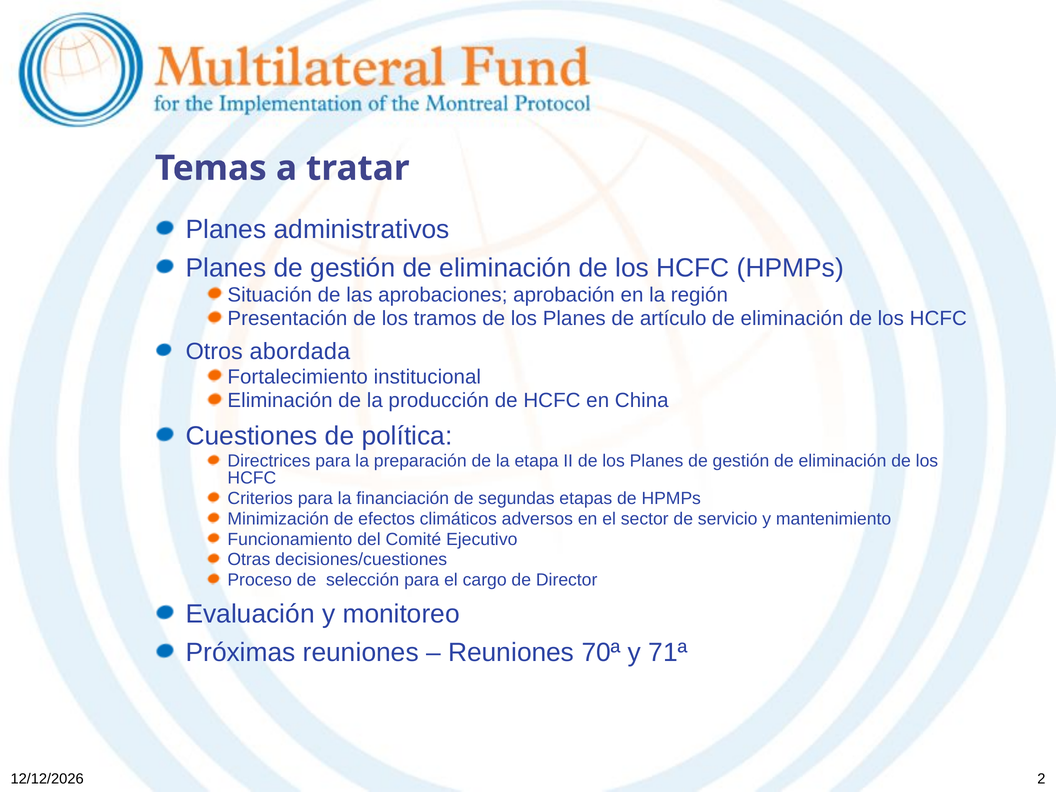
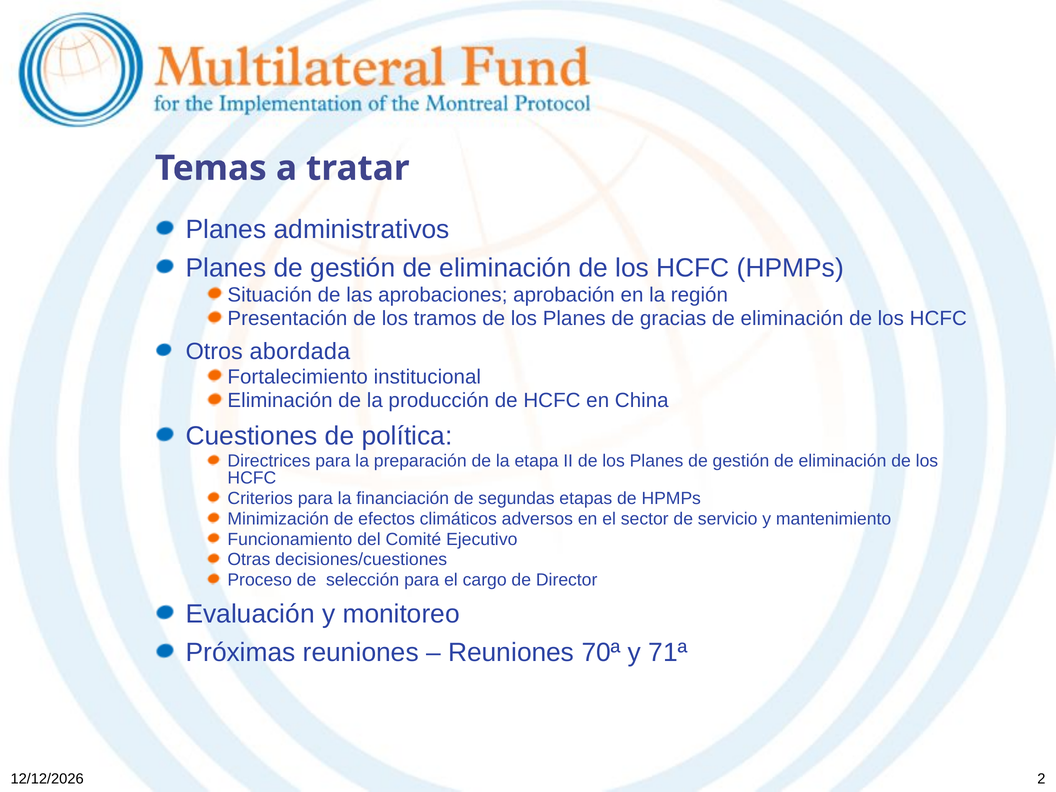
artículo: artículo -> gracias
